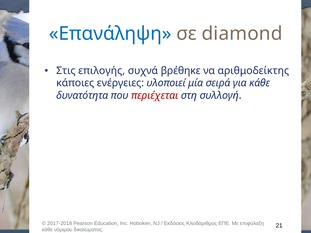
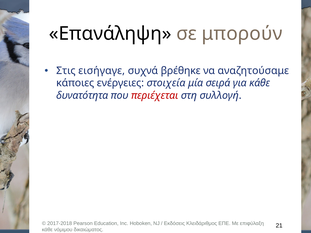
Επανάληψη colour: blue -> black
diamond: diamond -> μπορούν
επιλογής: επιλογής -> εισήγαγε
αριθμοδείκτης: αριθμοδείκτης -> αναζητούσαμε
υλοποιεί: υλοποιεί -> στοιχεία
